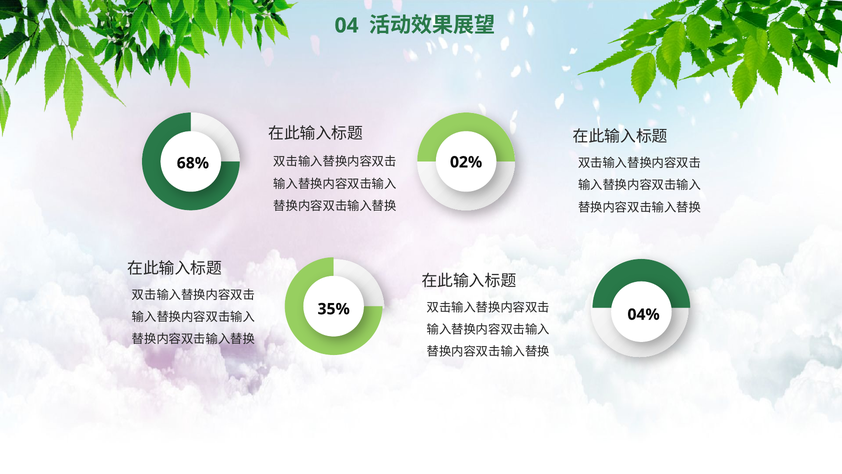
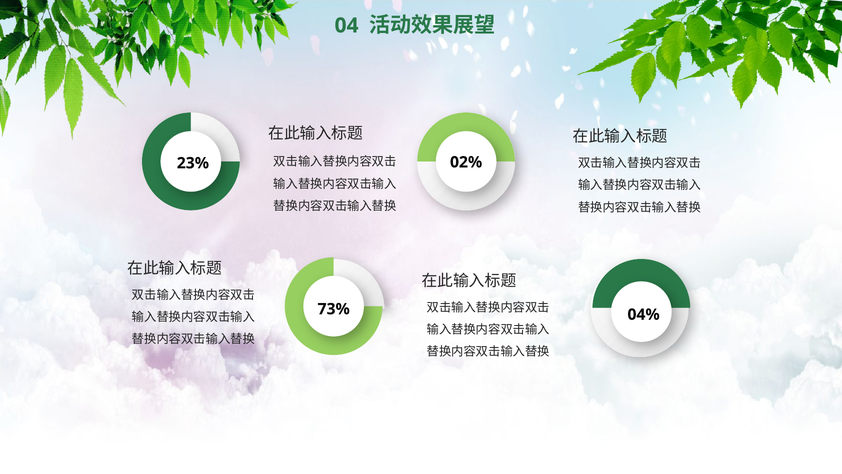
68%: 68% -> 23%
35%: 35% -> 73%
